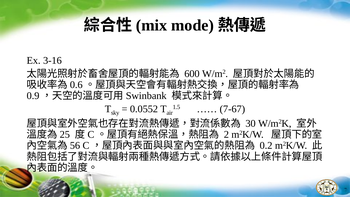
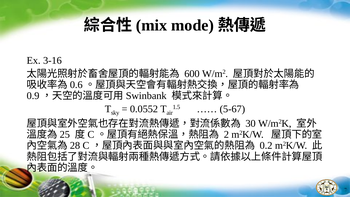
7-67: 7-67 -> 5-67
56: 56 -> 28
